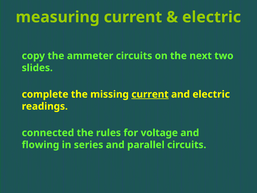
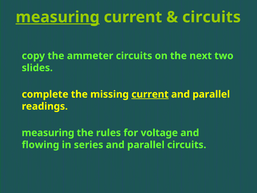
measuring at (58, 17) underline: none -> present
electric at (212, 17): electric -> circuits
electric at (211, 94): electric -> parallel
connected at (48, 133): connected -> measuring
